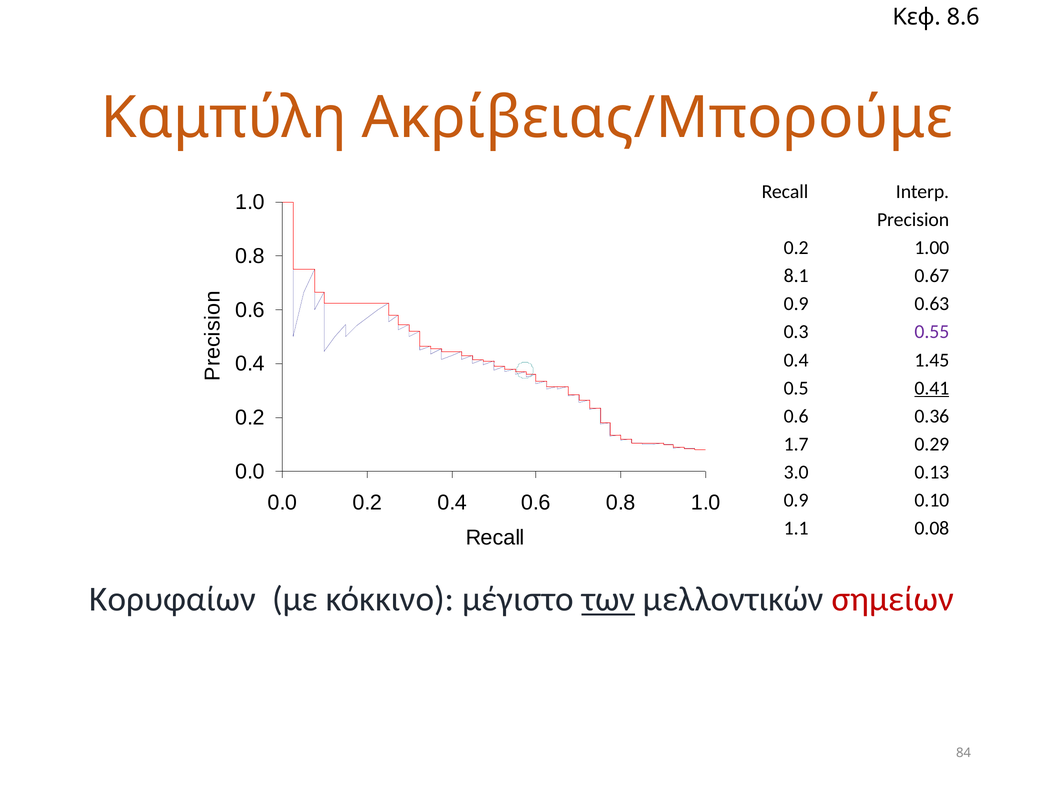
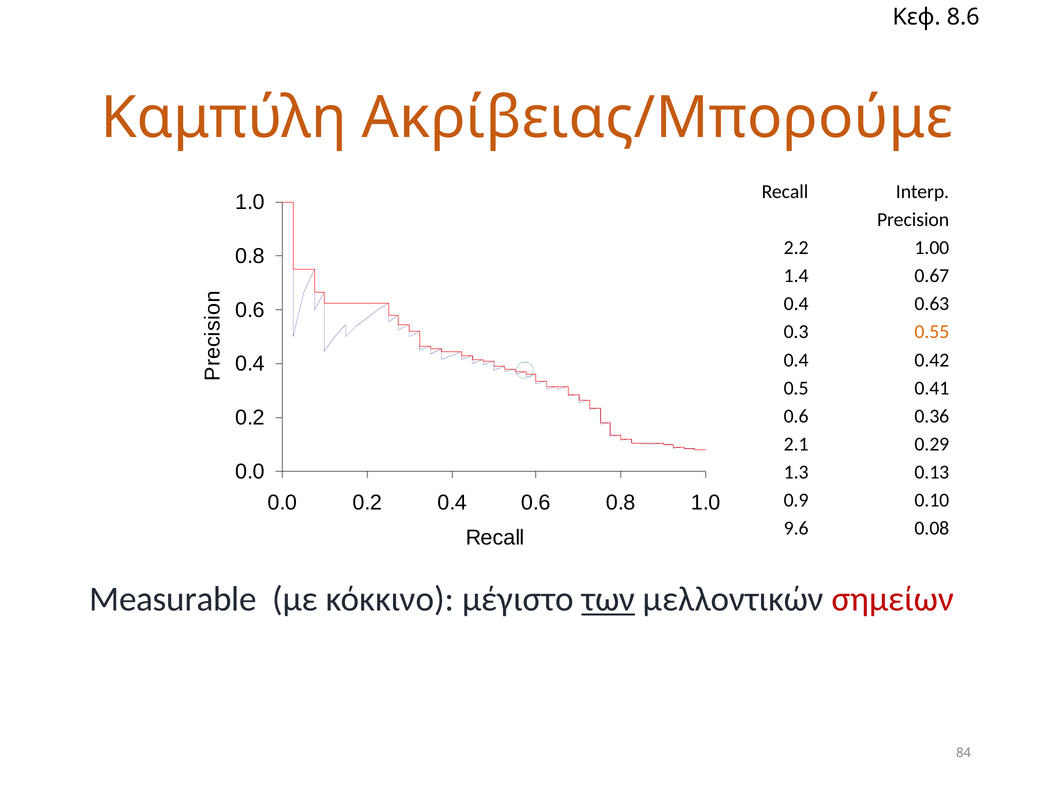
0.2 at (796, 248): 0.2 -> 2.2
8.1: 8.1 -> 1.4
0.9 at (796, 304): 0.9 -> 0.4
0.55 colour: purple -> orange
1.45: 1.45 -> 0.42
0.41 underline: present -> none
1.7: 1.7 -> 2.1
3.0: 3.0 -> 1.3
1.1: 1.1 -> 9.6
Κορυφαίων: Κορυφαίων -> Measurable
